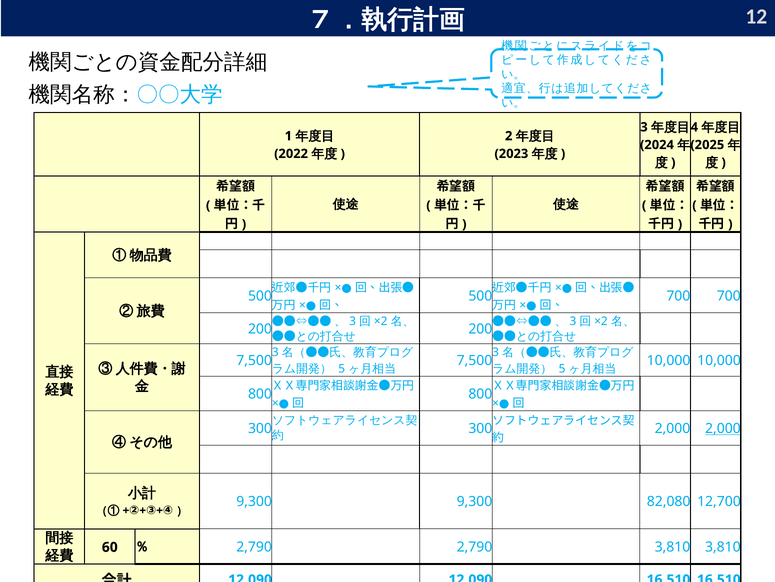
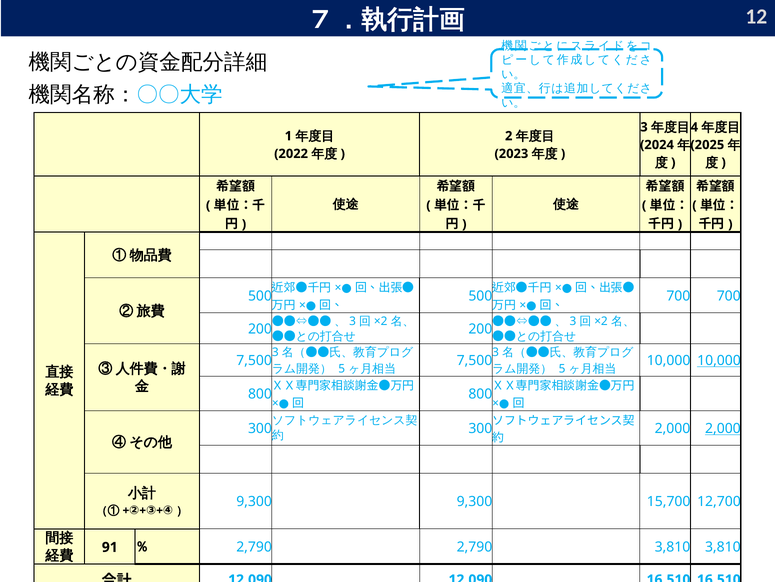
10,000 at (719, 360) underline: none -> present
82,080: 82,080 -> 15,700
60: 60 -> 91
